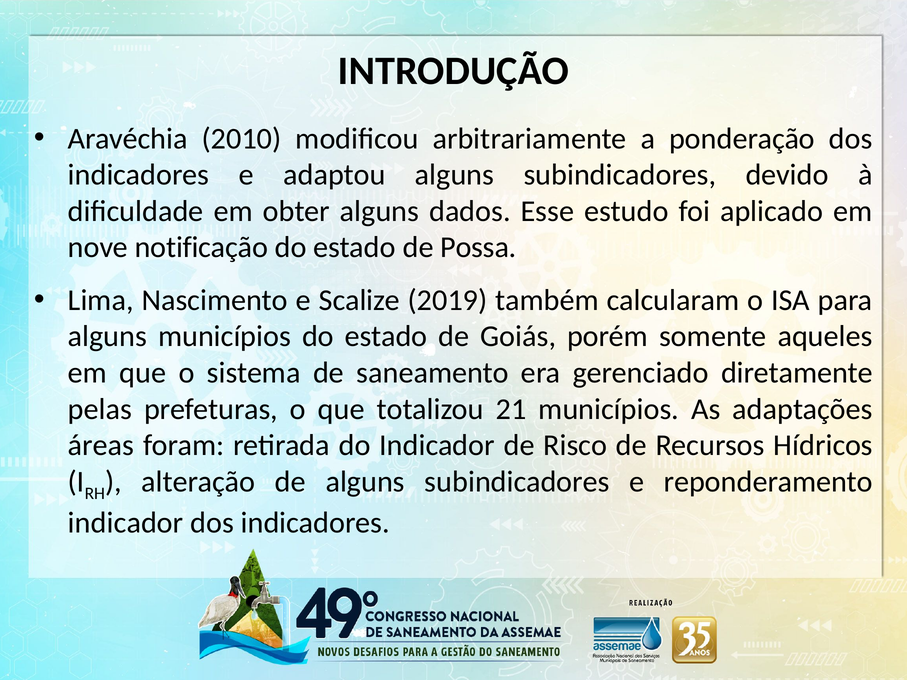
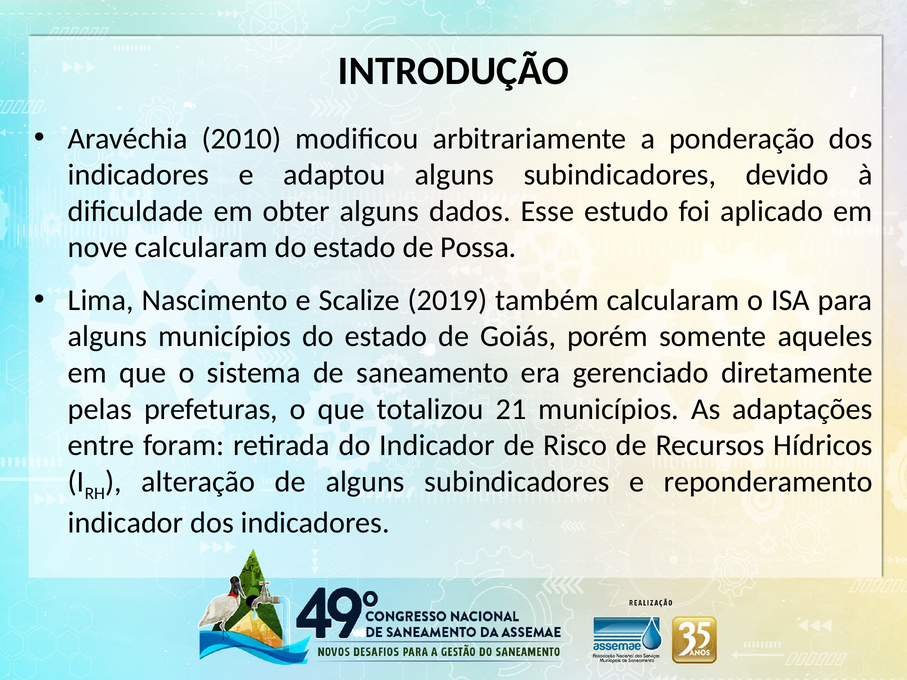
nove notificação: notificação -> calcularam
áreas: áreas -> entre
